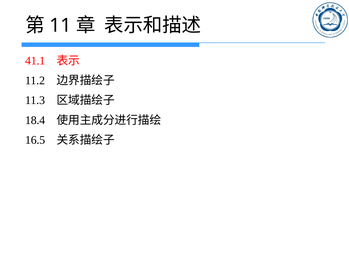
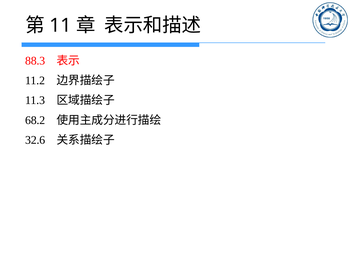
41.1: 41.1 -> 88.3
18.4: 18.4 -> 68.2
16.5: 16.5 -> 32.6
